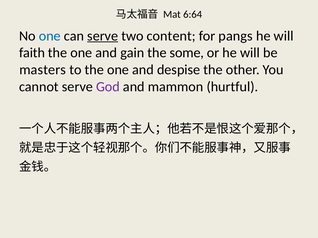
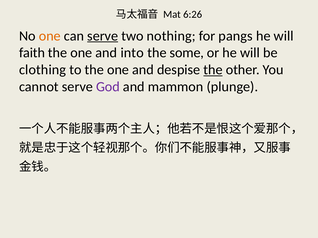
6:64: 6:64 -> 6:26
one at (50, 36) colour: blue -> orange
content: content -> nothing
gain: gain -> into
masters: masters -> clothing
the at (213, 70) underline: none -> present
hurtful: hurtful -> plunge
